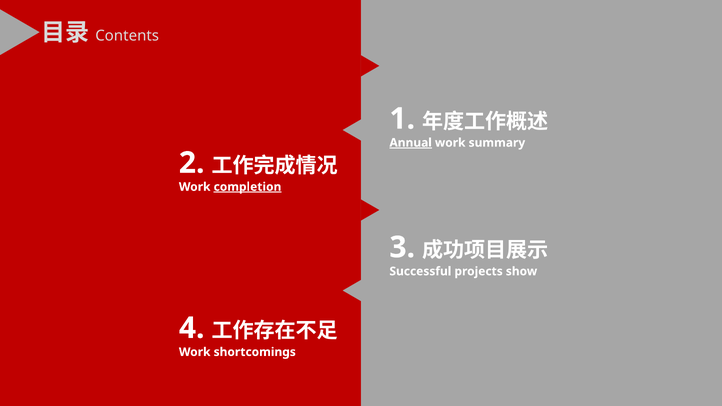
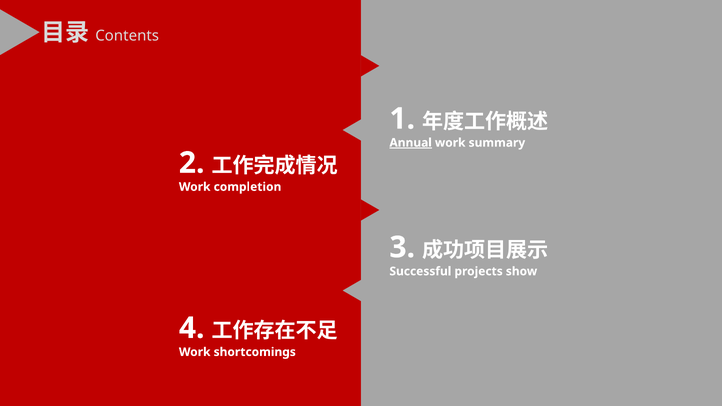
completion underline: present -> none
